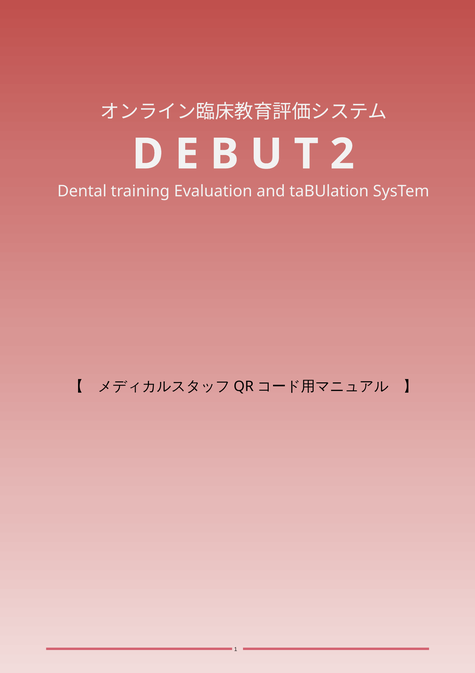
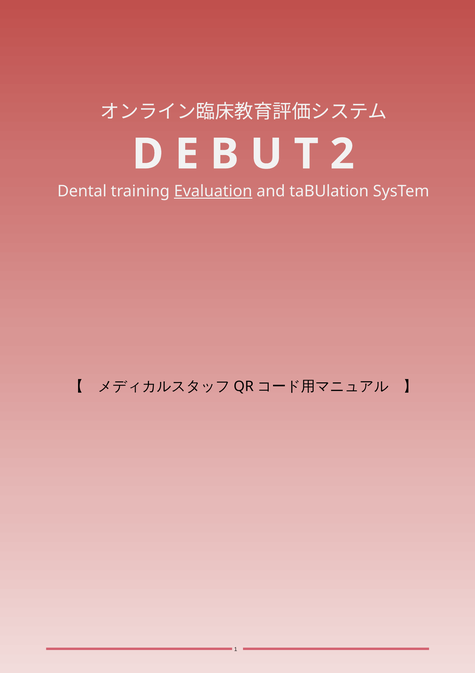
Evaluation underline: none -> present
